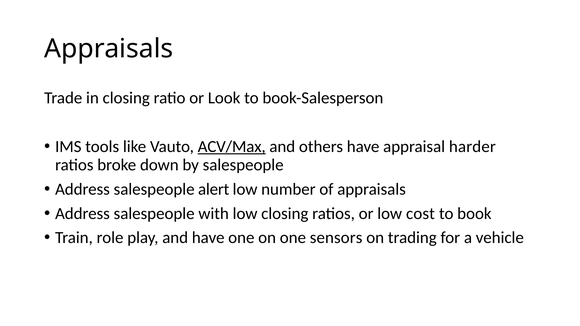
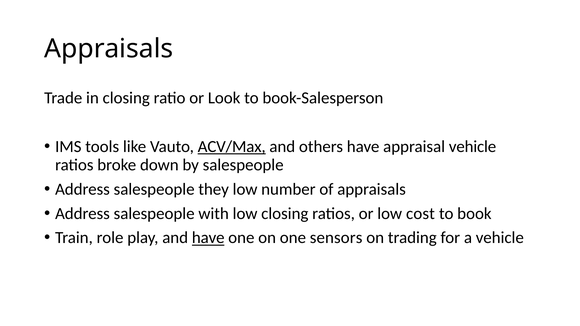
appraisal harder: harder -> vehicle
alert: alert -> they
have at (208, 238) underline: none -> present
